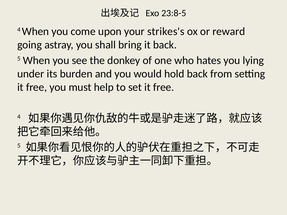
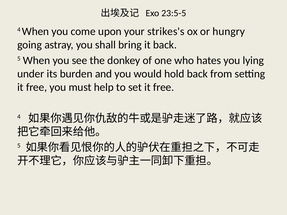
23:8-5: 23:8-5 -> 23:5-5
reward: reward -> hungry
